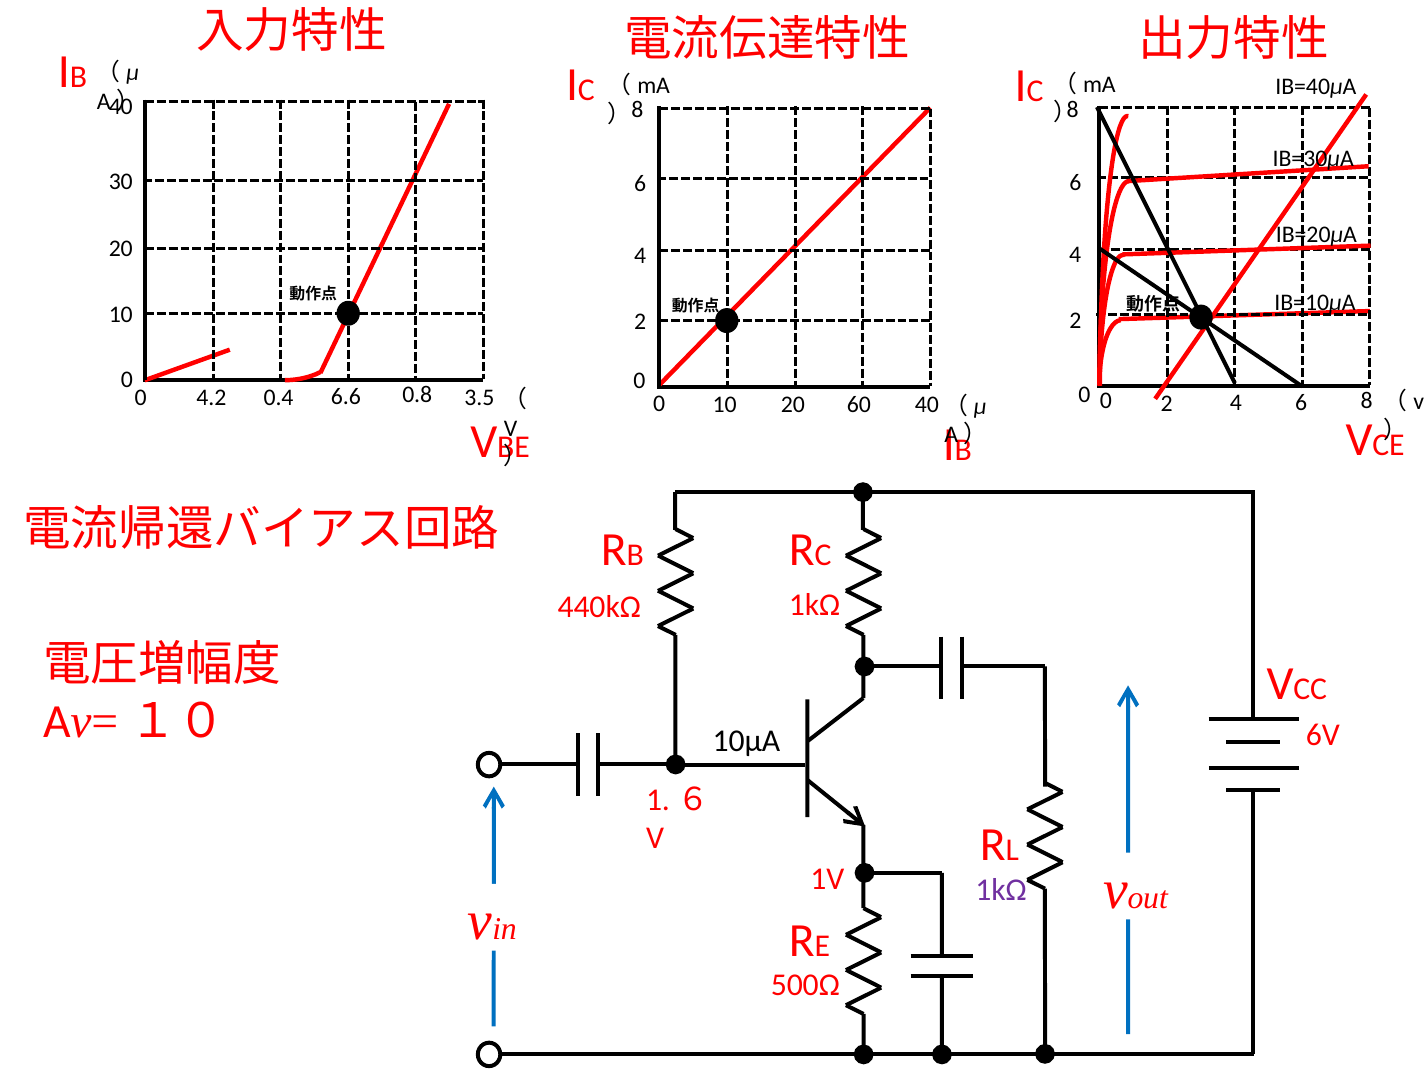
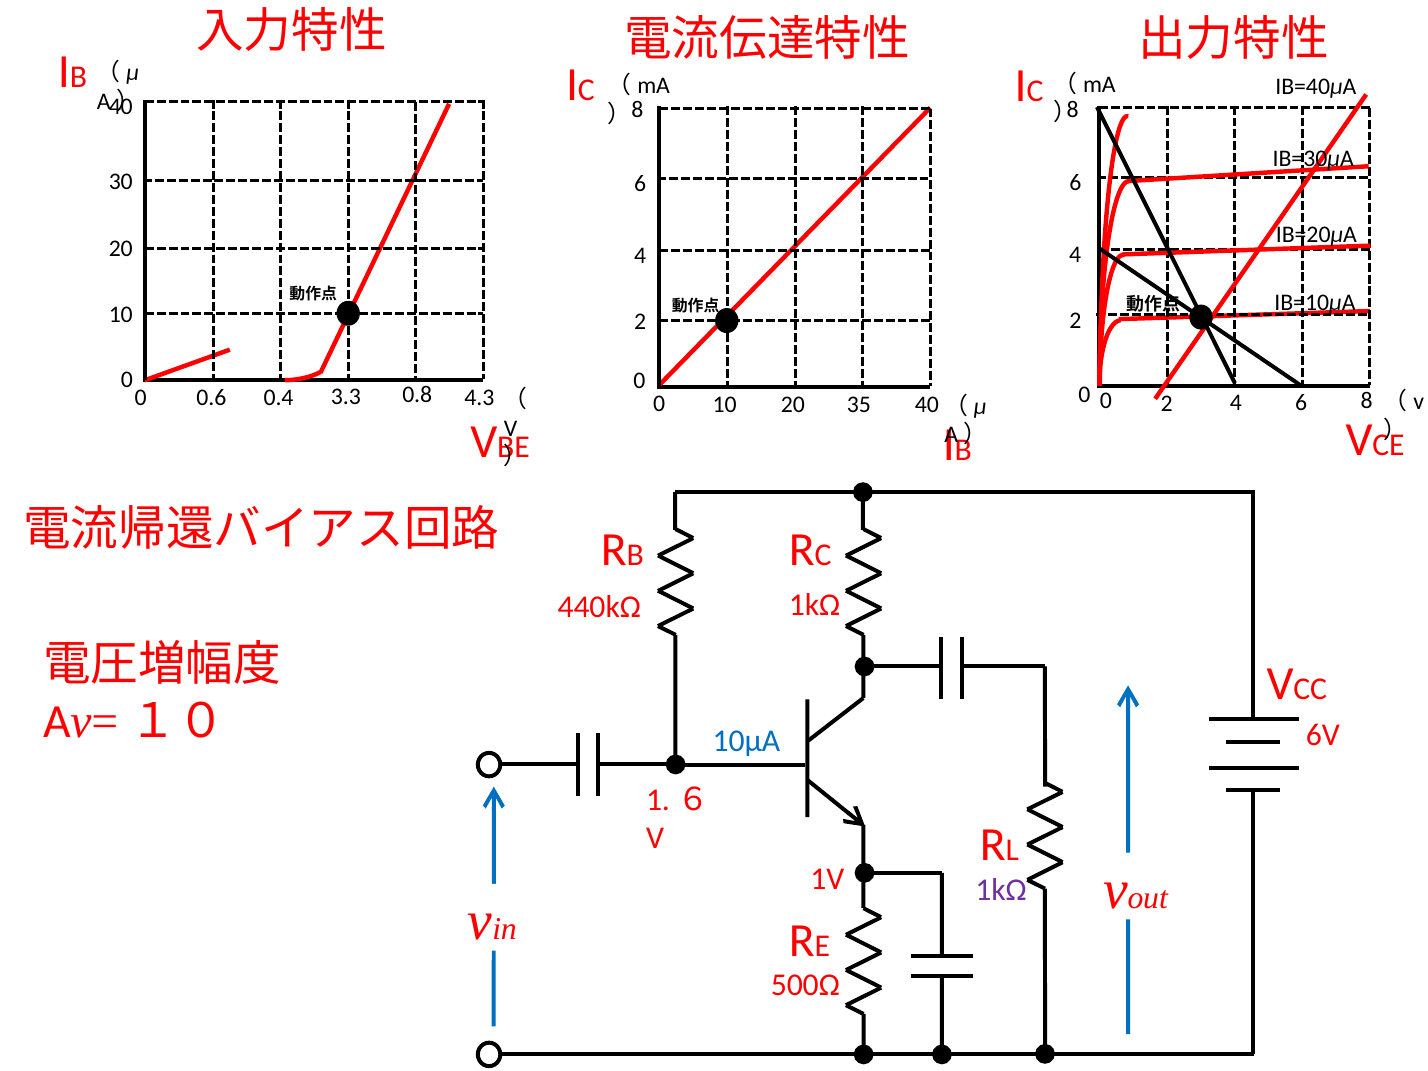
6.6: 6.6 -> 3.3
3.5: 3.5 -> 4.3
4.2: 4.2 -> 0.6
60: 60 -> 35
10μA colour: black -> blue
